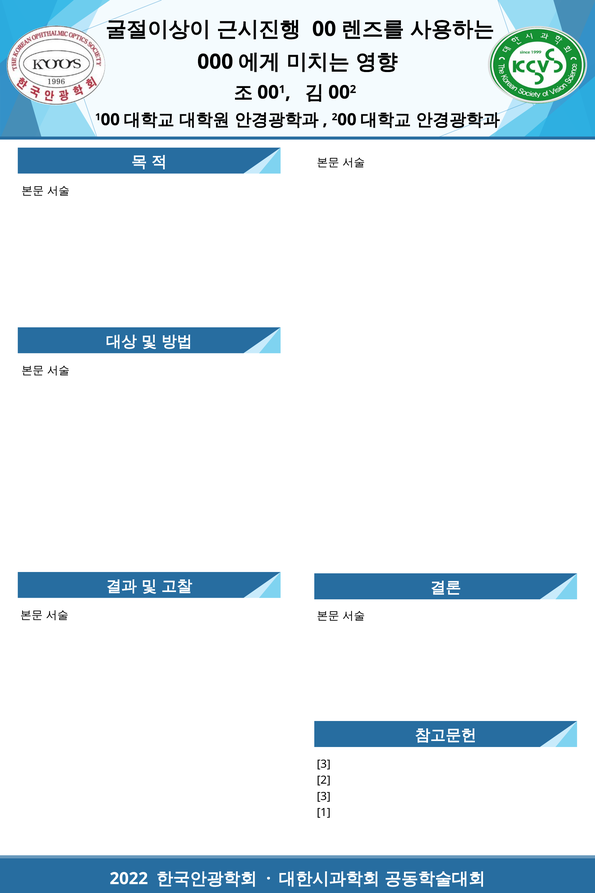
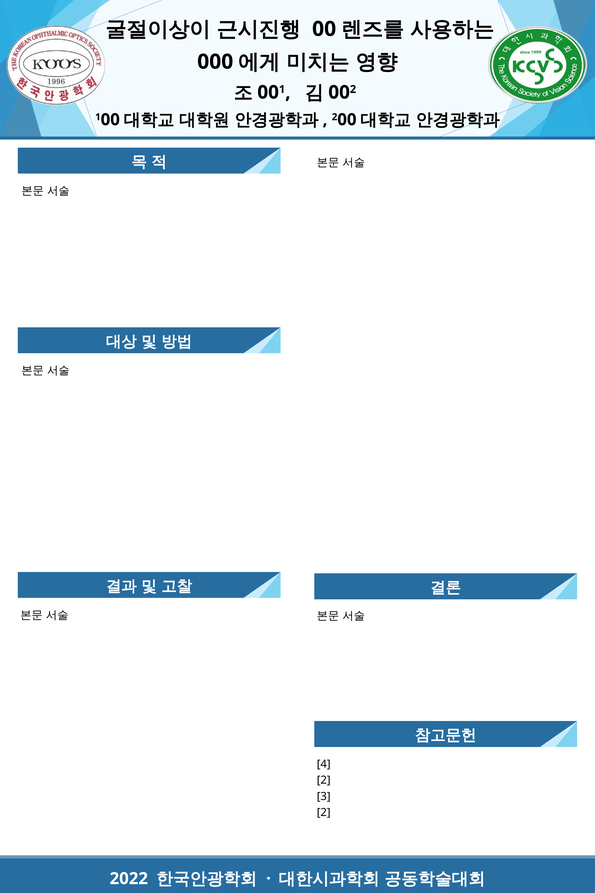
3 at (324, 764): 3 -> 4
1 at (324, 812): 1 -> 2
